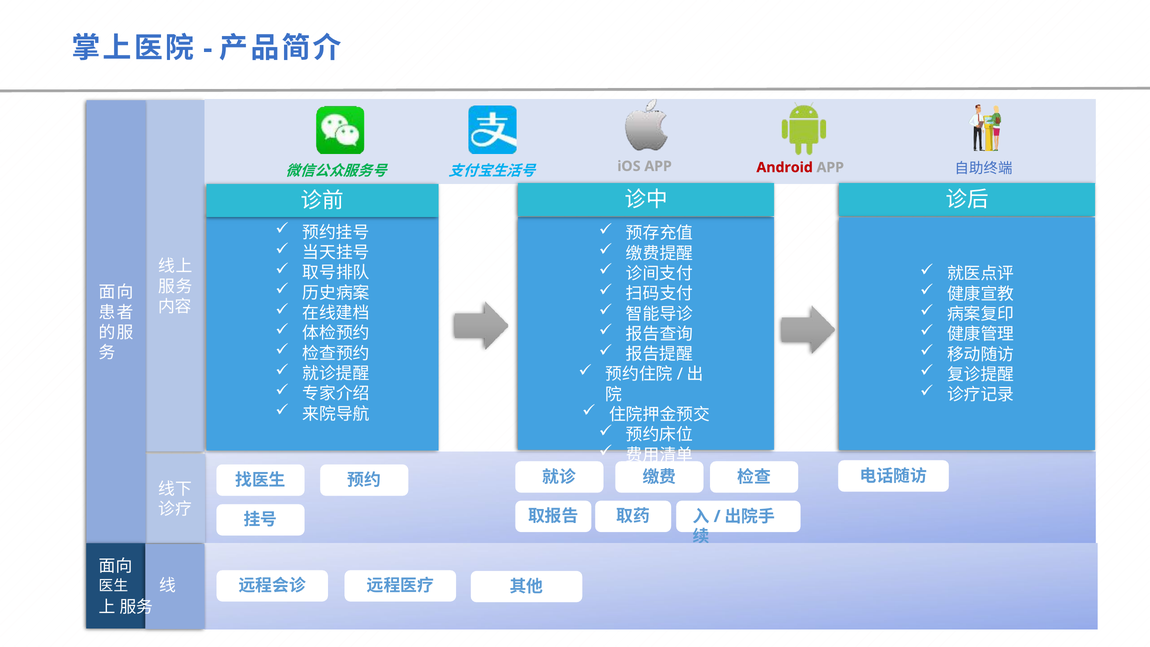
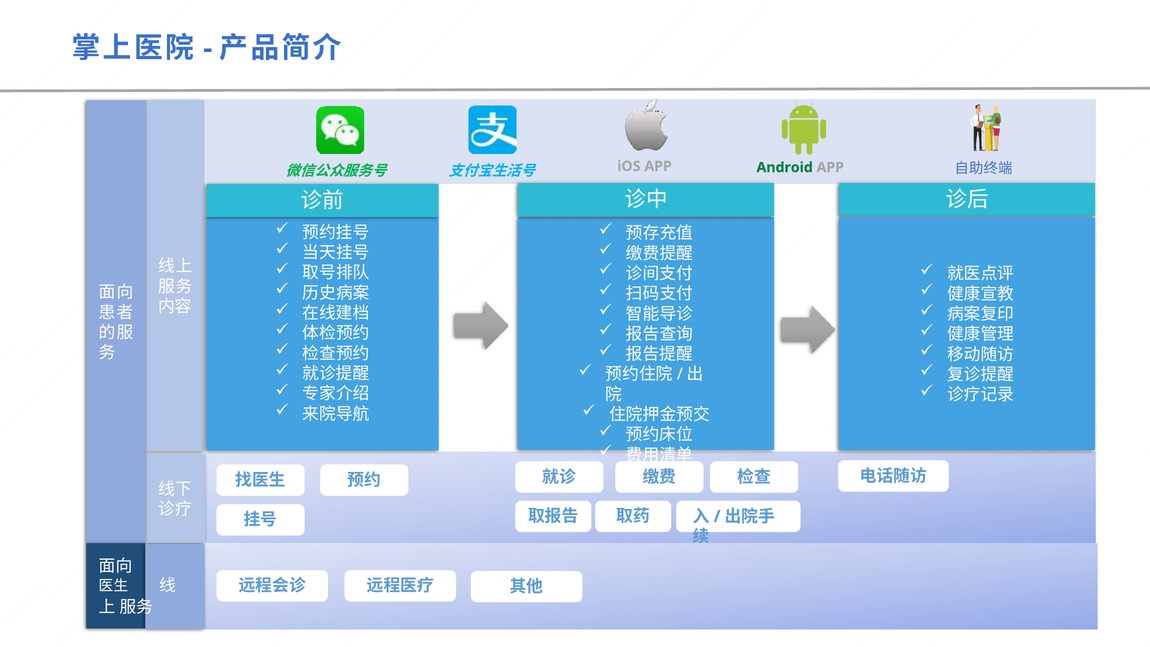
Android colour: red -> green
